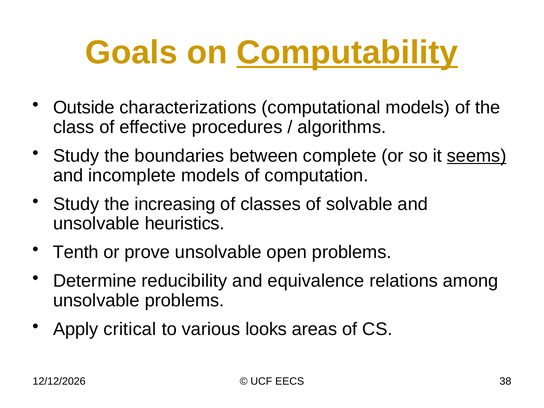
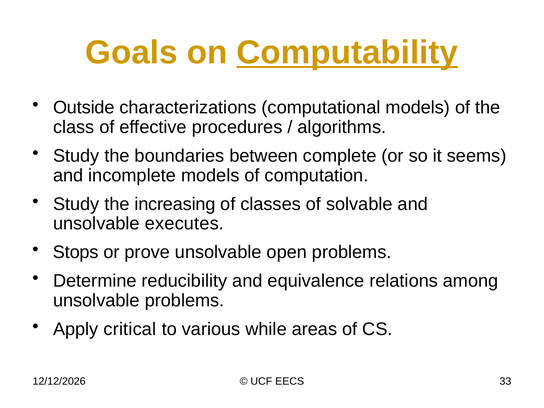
seems underline: present -> none
heuristics: heuristics -> executes
Tenth: Tenth -> Stops
looks: looks -> while
38: 38 -> 33
